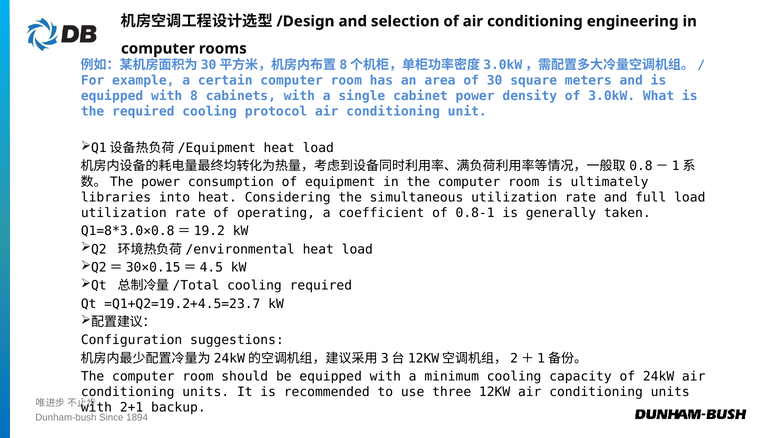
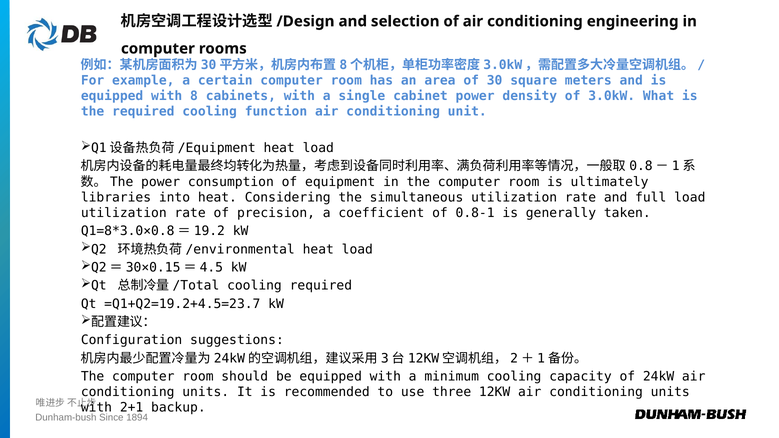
protocol: protocol -> function
operating: operating -> precision
